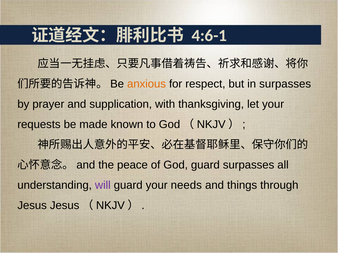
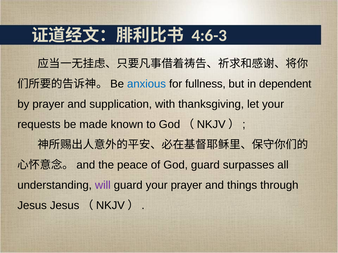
4:6-1: 4:6-1 -> 4:6-3
anxious colour: orange -> blue
respect: respect -> fullness
in surpasses: surpasses -> dependent
your needs: needs -> prayer
